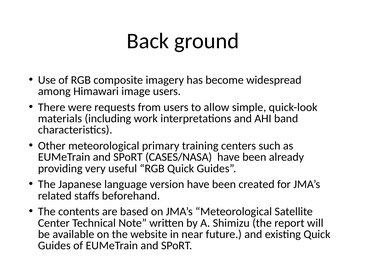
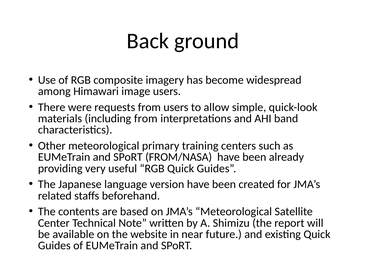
including work: work -> from
CASES/NASA: CASES/NASA -> FROM/NASA
